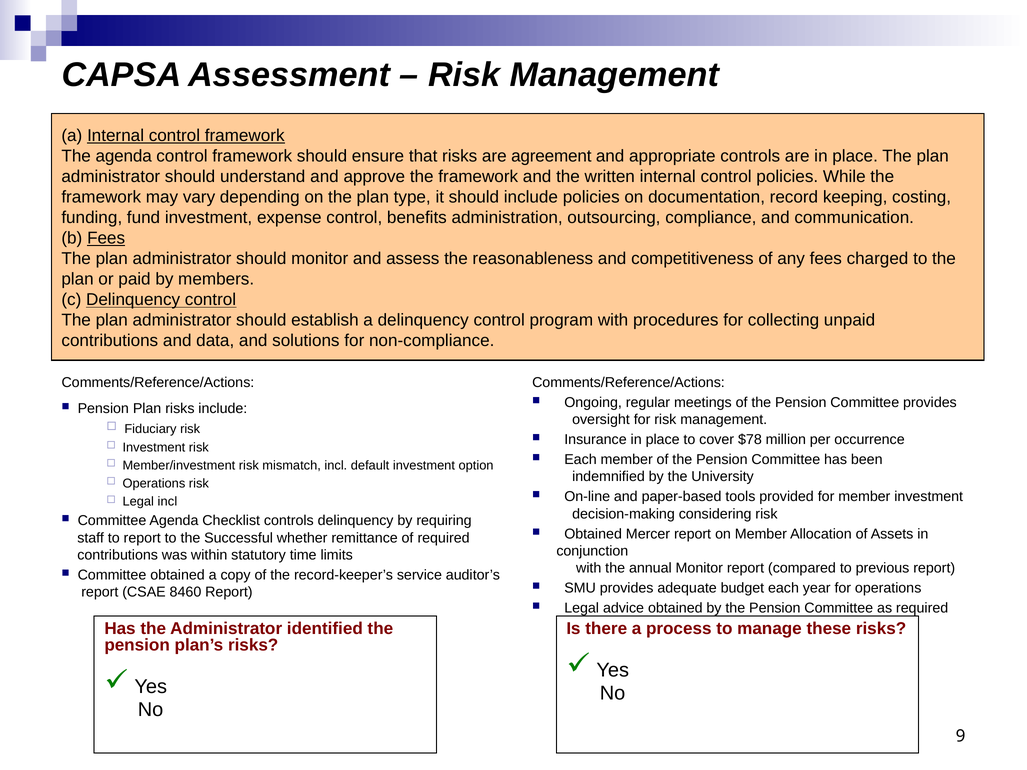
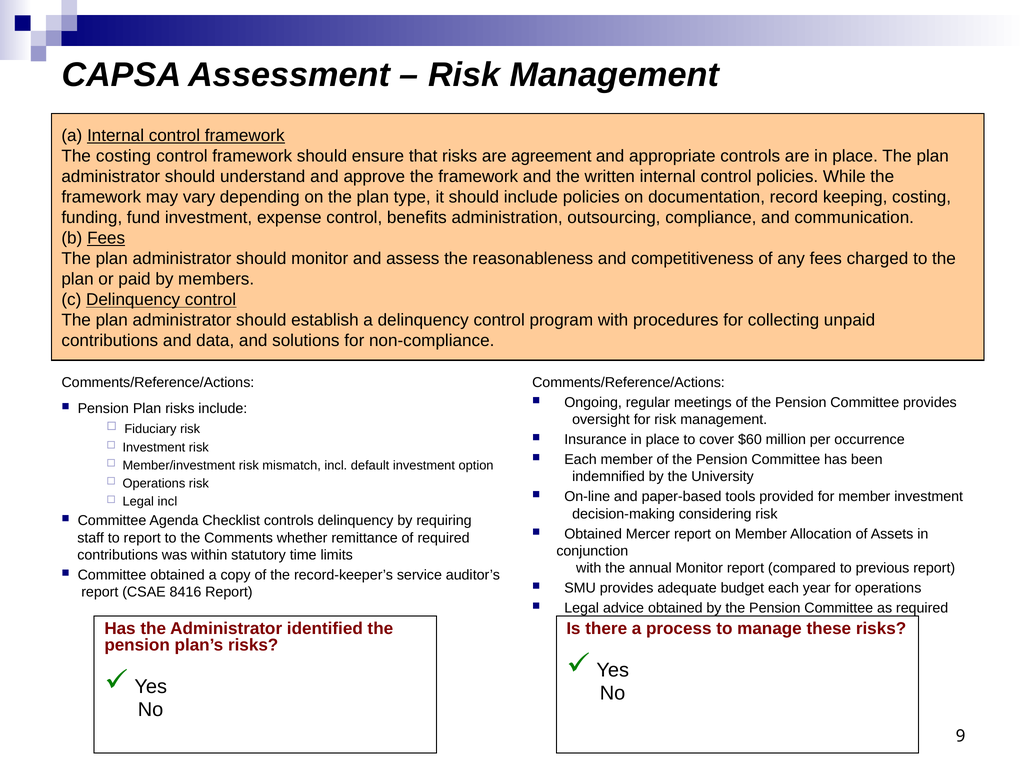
The agenda: agenda -> costing
$78: $78 -> $60
Successful: Successful -> Comments
8460: 8460 -> 8416
